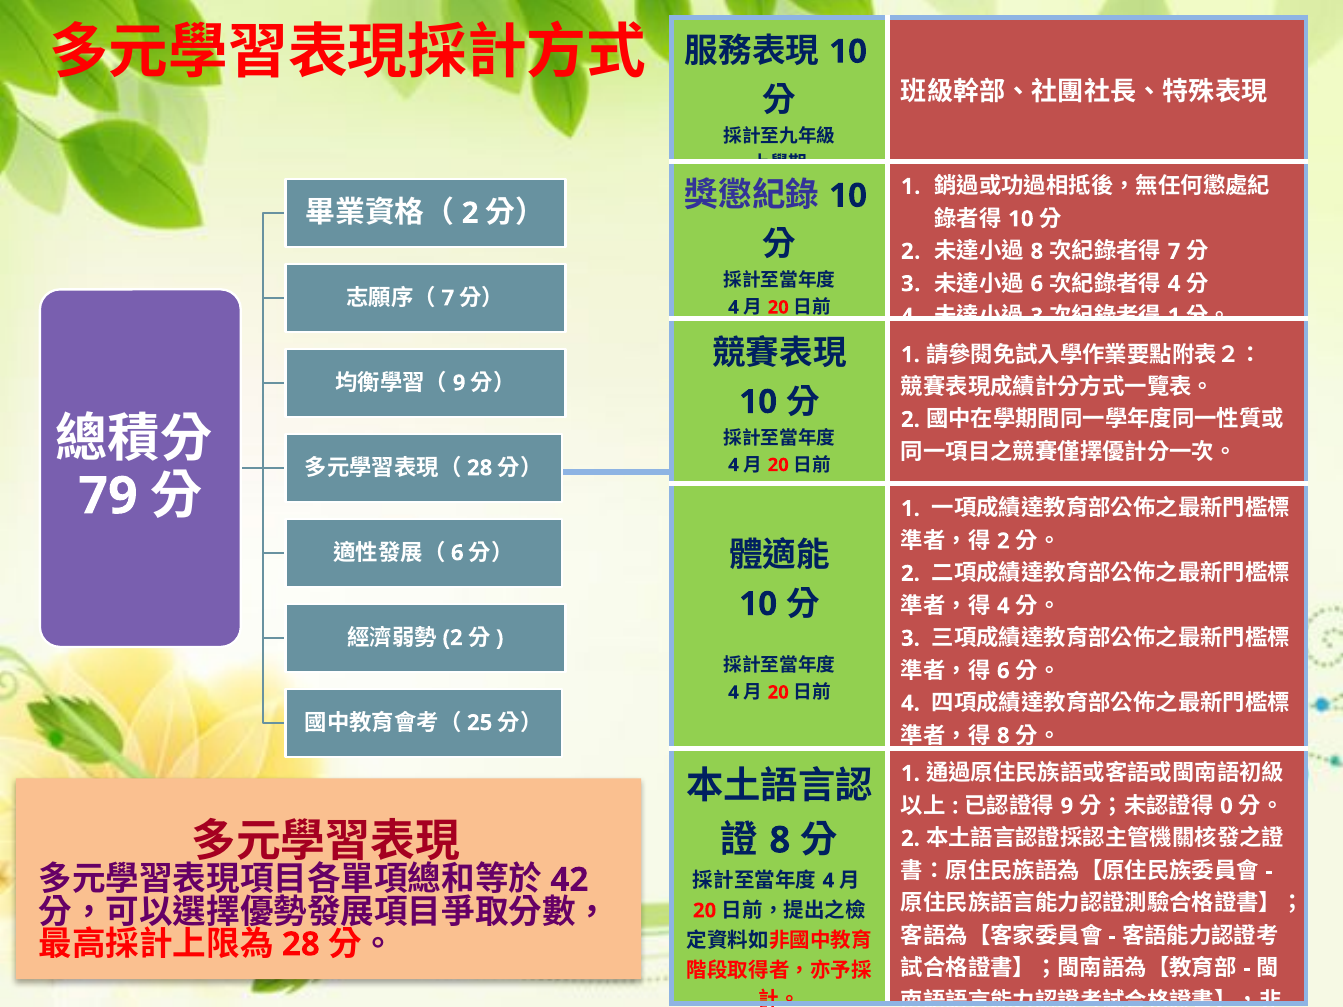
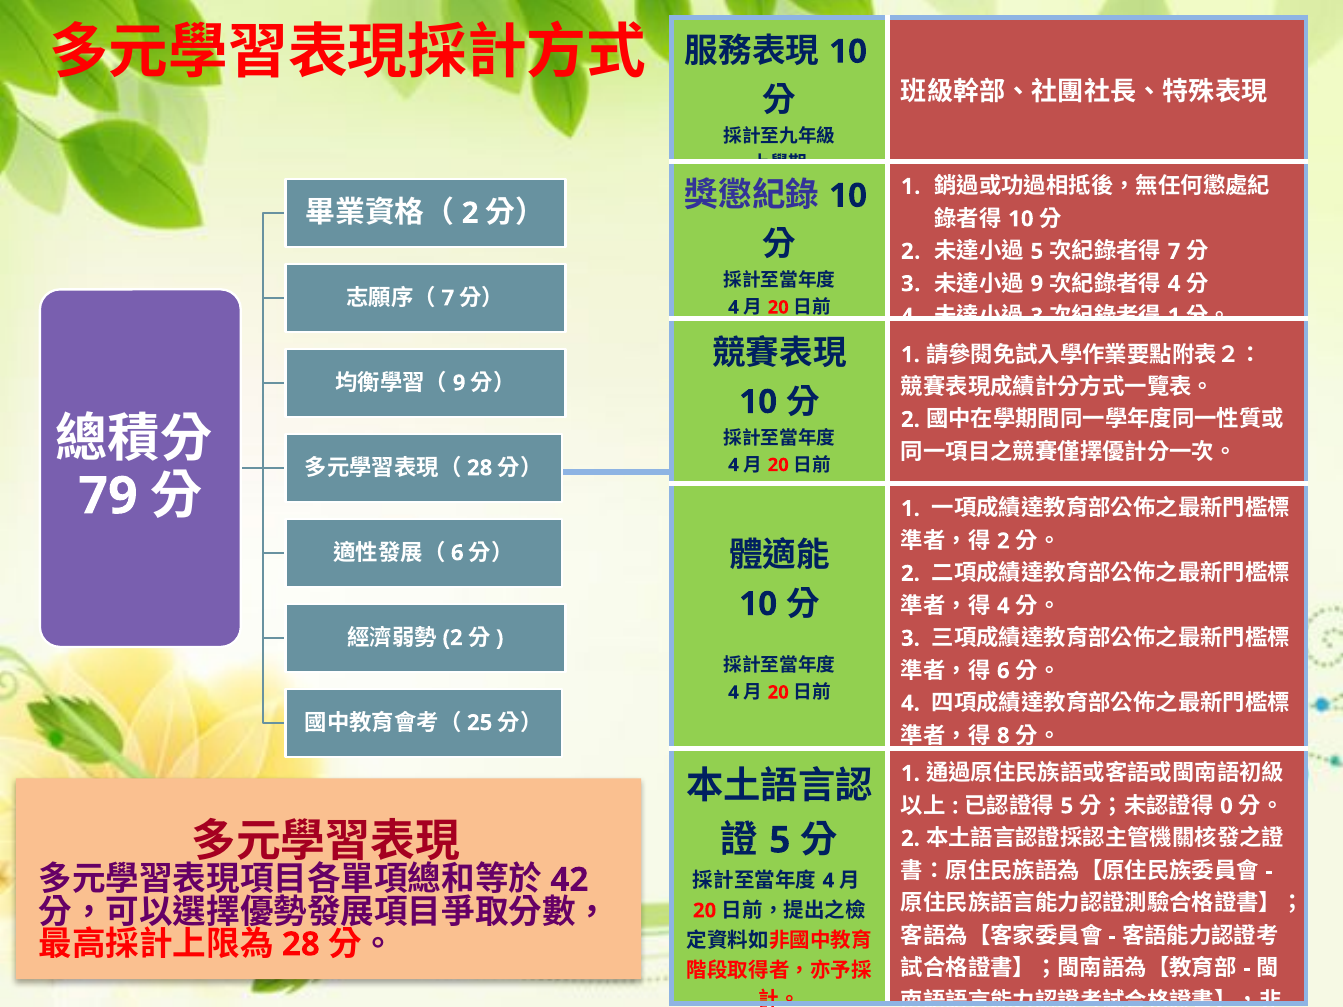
8 at (1037, 251): 8 -> 5
6 at (1037, 284): 6 -> 9
9 at (1067, 806): 9 -> 5
8 at (780, 840): 8 -> 5
